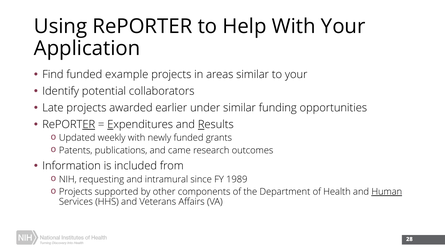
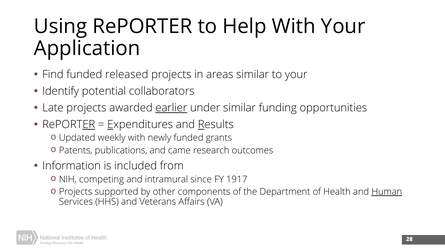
example: example -> released
earlier underline: none -> present
requesting: requesting -> competing
1989: 1989 -> 1917
